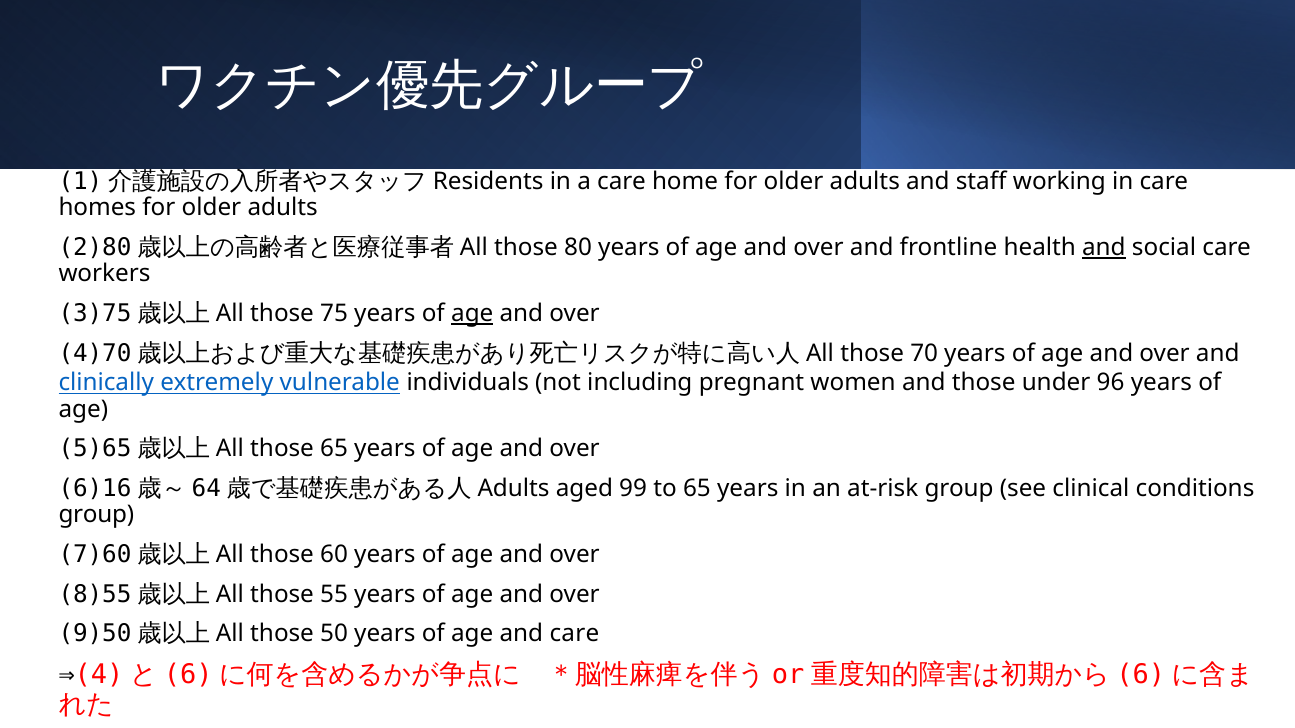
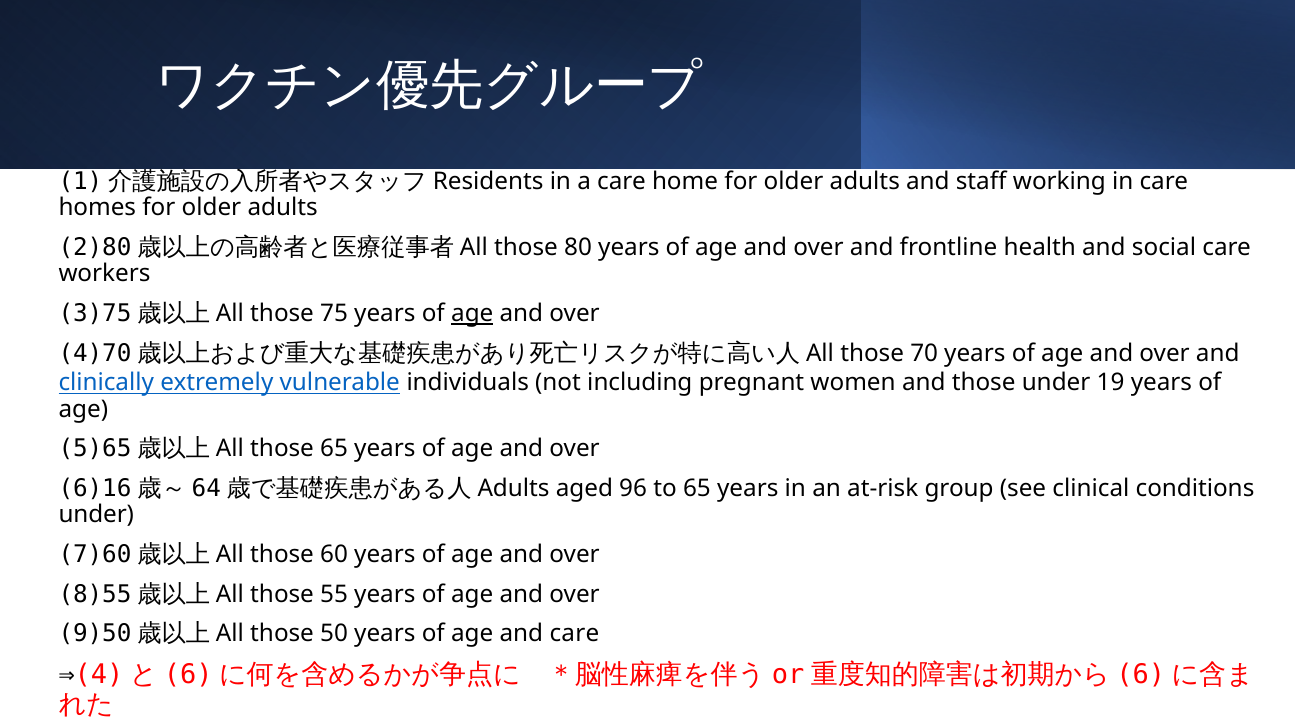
and at (1104, 248) underline: present -> none
96: 96 -> 19
99: 99 -> 96
group at (96, 515): group -> under
